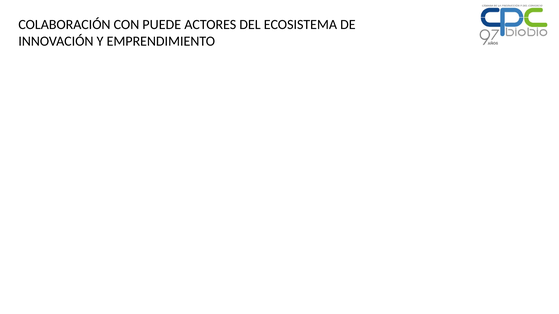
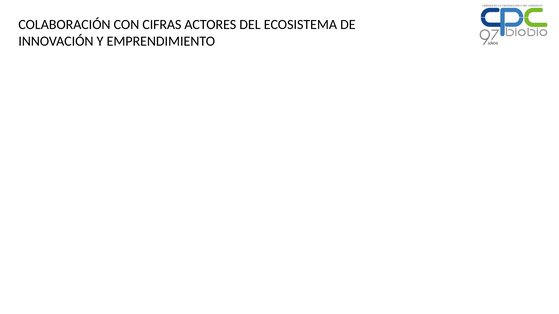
PUEDE: PUEDE -> CIFRAS
